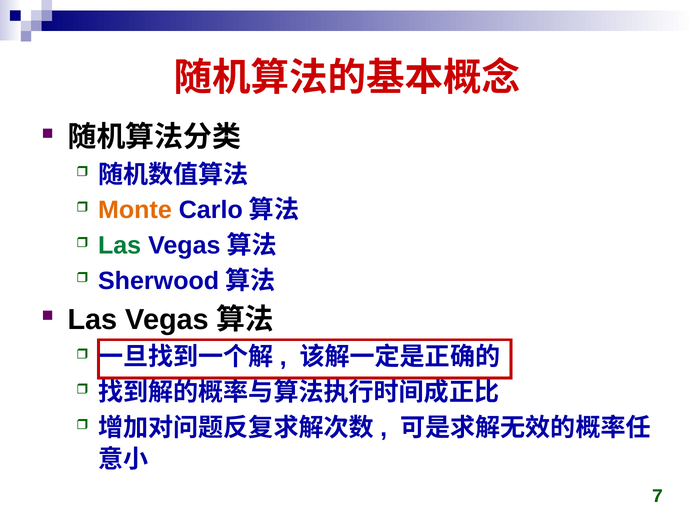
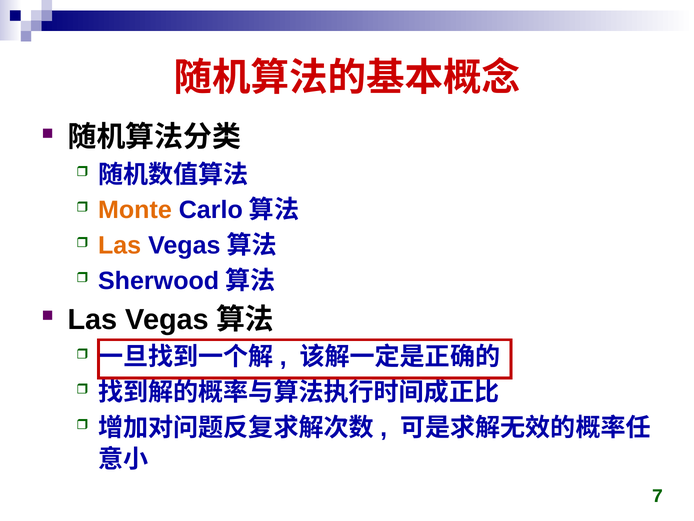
Las at (120, 245) colour: green -> orange
